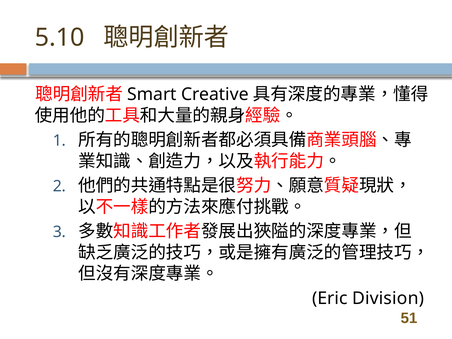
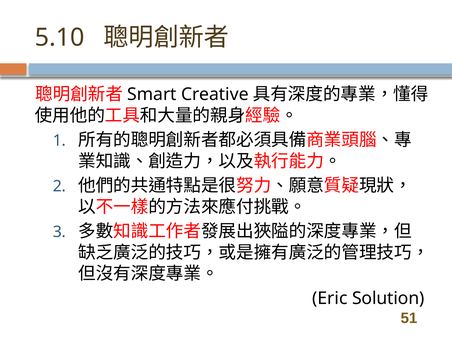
Division: Division -> Solution
